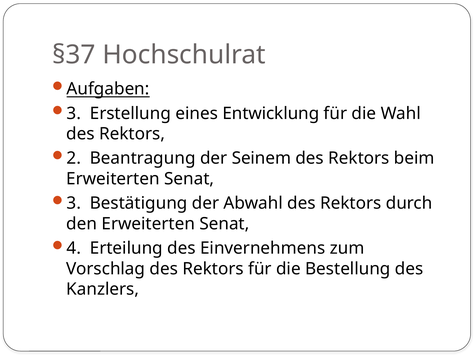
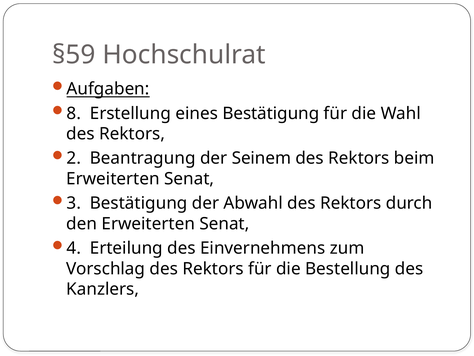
§37: §37 -> §59
3 at (74, 113): 3 -> 8
eines Entwicklung: Entwicklung -> Bestätigung
